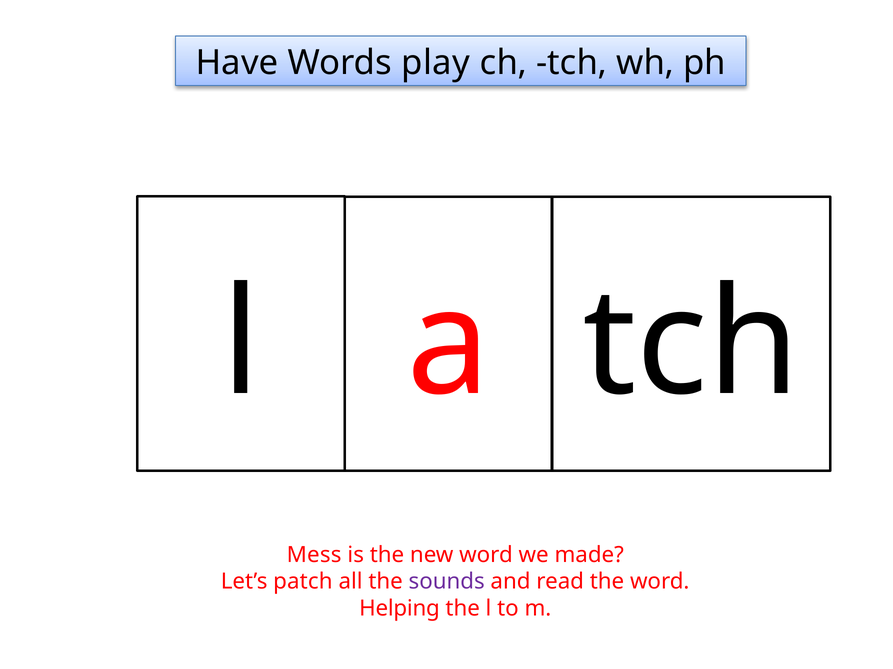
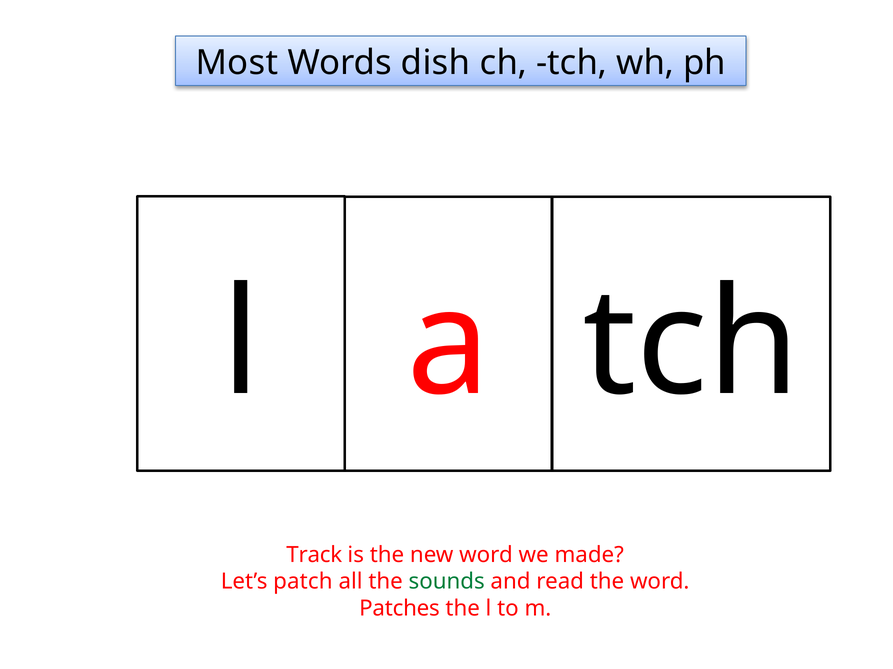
Have: Have -> Most
play: play -> dish
Mess: Mess -> Track
sounds colour: purple -> green
Helping: Helping -> Patches
